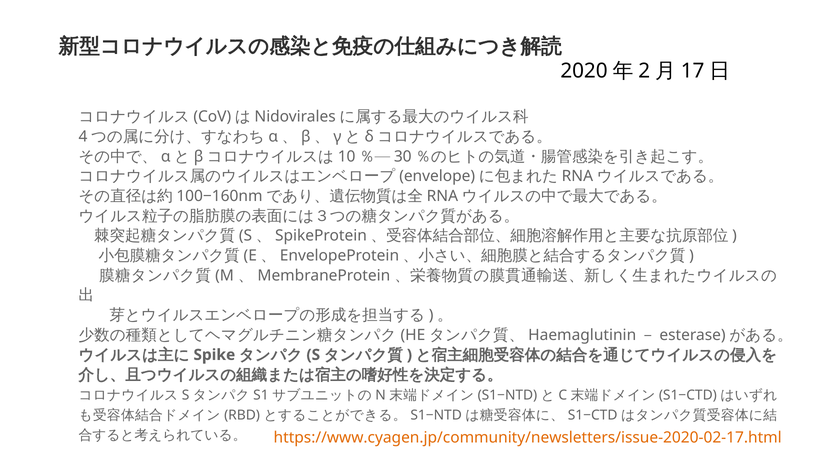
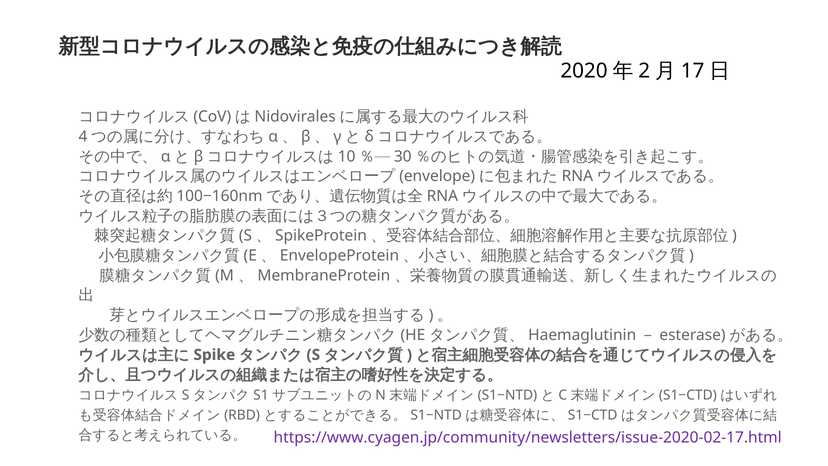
https://www.cyagen.jp/community/newsletters/issue-2020-02-17.html colour: orange -> purple
